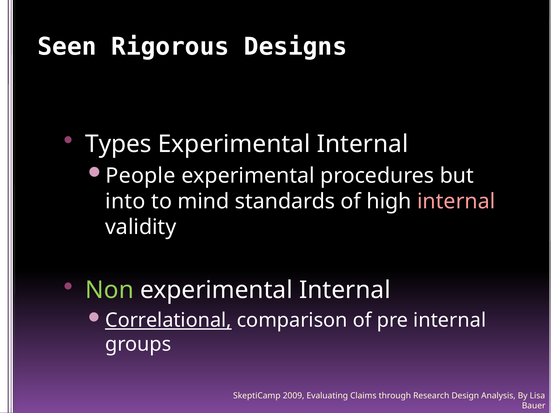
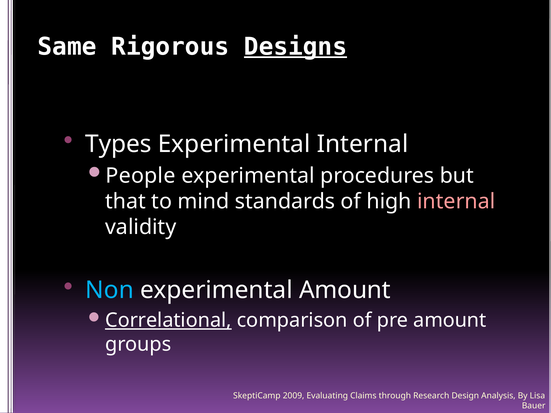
Seen: Seen -> Same
Designs underline: none -> present
into: into -> that
Non colour: light green -> light blue
Internal at (345, 290): Internal -> Amount
pre internal: internal -> amount
